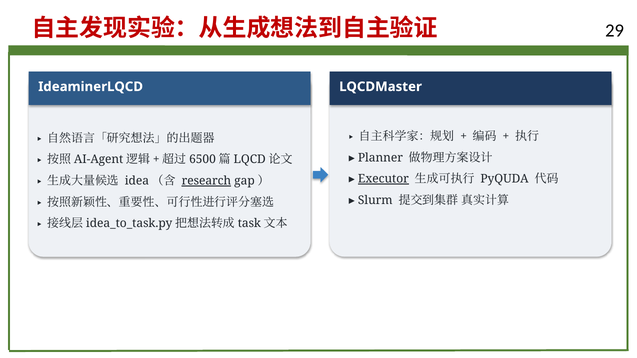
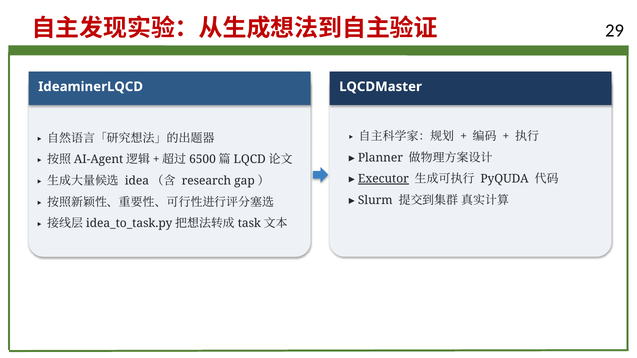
research underline: present -> none
